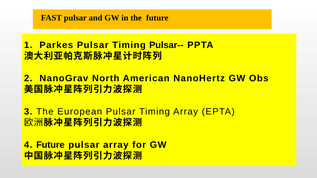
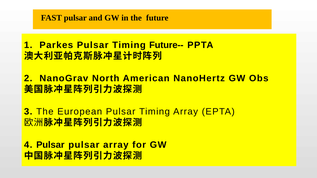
Pulsar--: Pulsar-- -> Future--
4 Future: Future -> Pulsar
